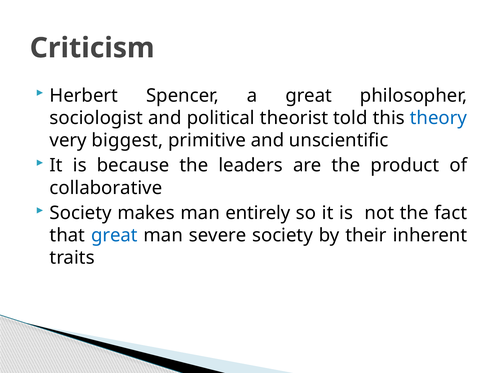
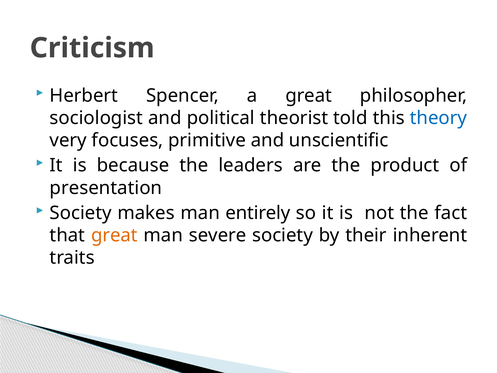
biggest: biggest -> focuses
collaborative: collaborative -> presentation
great at (114, 235) colour: blue -> orange
